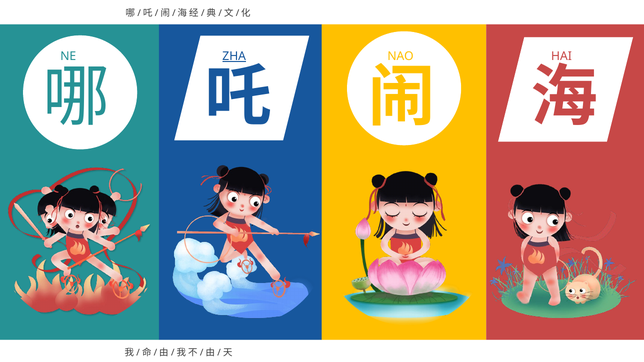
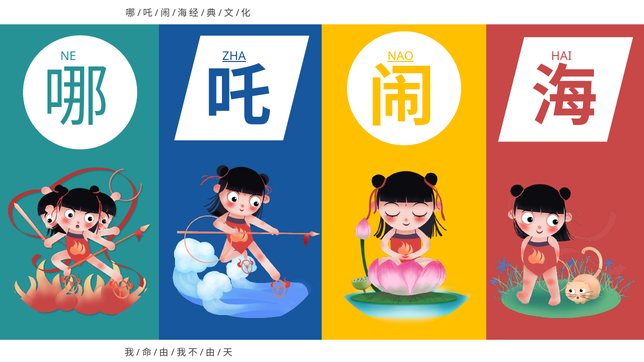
NAO underline: none -> present
